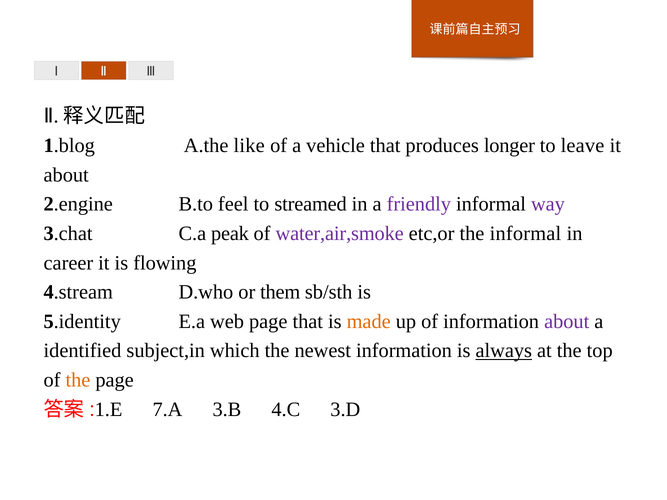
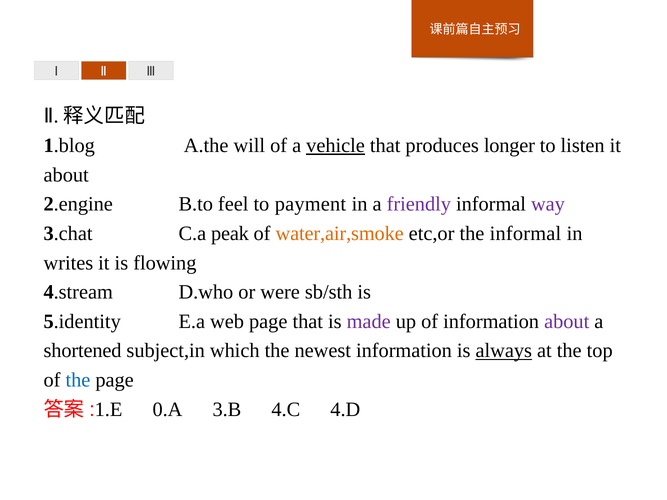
like: like -> will
vehicle underline: none -> present
leave: leave -> listen
streamed: streamed -> payment
water,air,smoke colour: purple -> orange
career: career -> writes
them: them -> were
made colour: orange -> purple
identified: identified -> shortened
the at (78, 380) colour: orange -> blue
7.A: 7.A -> 0.A
3.D: 3.D -> 4.D
